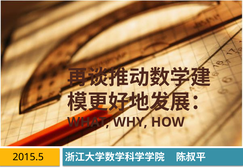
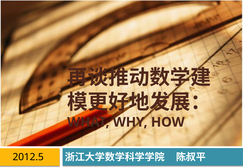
2015.5: 2015.5 -> 2012.5
